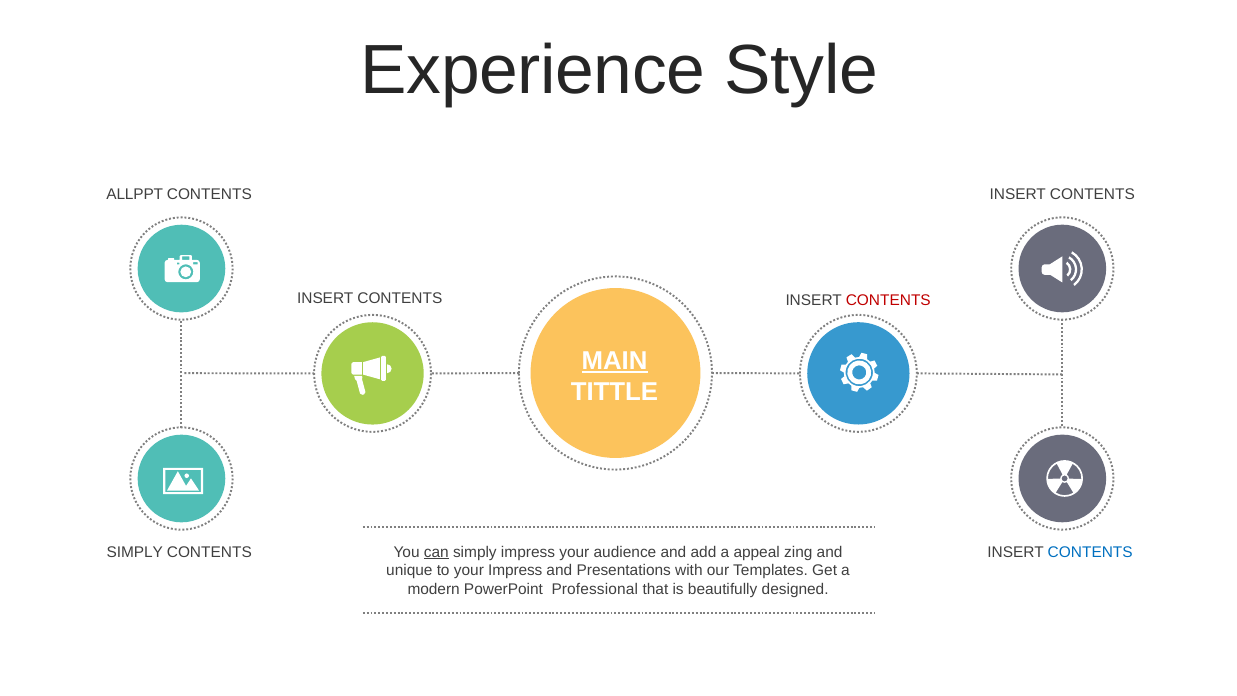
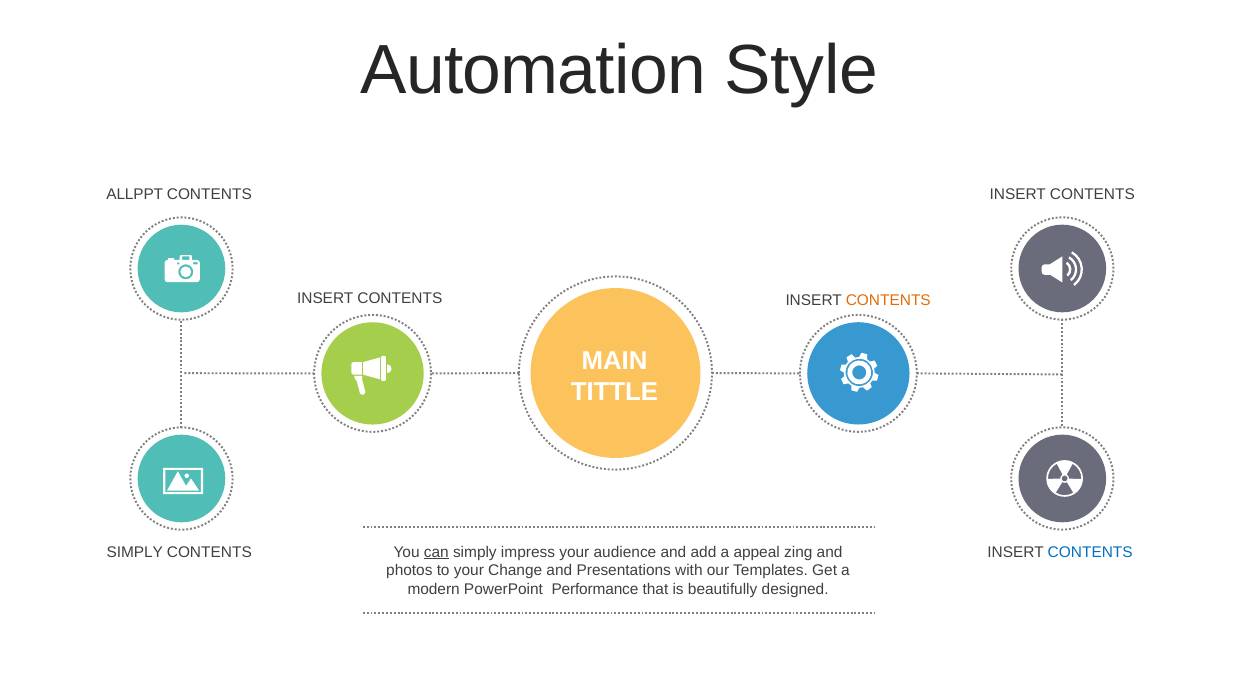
Experience: Experience -> Automation
CONTENTS at (888, 301) colour: red -> orange
MAIN underline: present -> none
unique: unique -> photos
your Impress: Impress -> Change
Professional: Professional -> Performance
